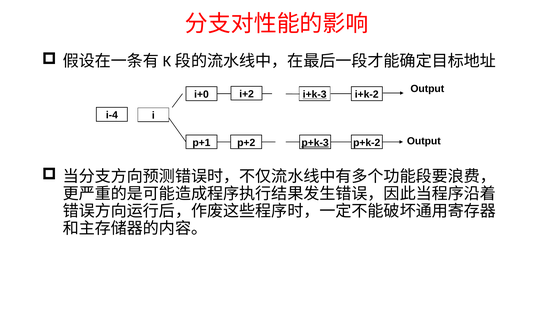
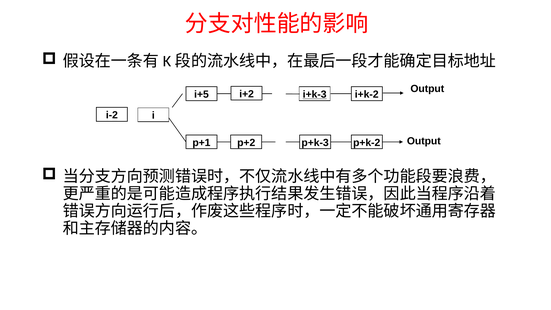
i+0: i+0 -> i+5
i-4: i-4 -> i-2
p+k-3 underline: present -> none
